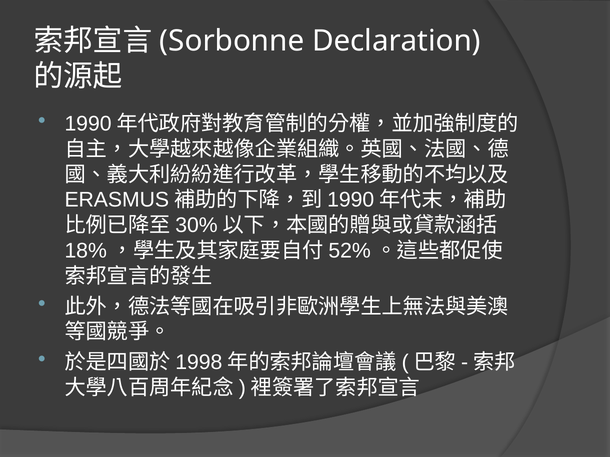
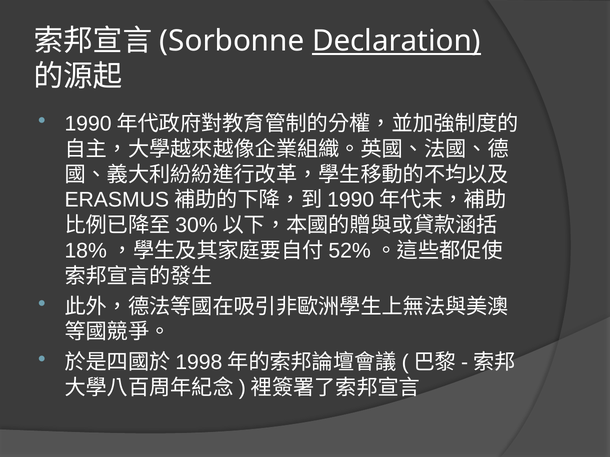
Declaration underline: none -> present
